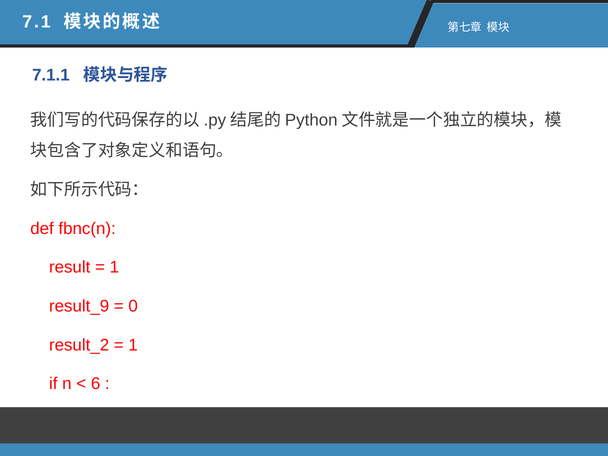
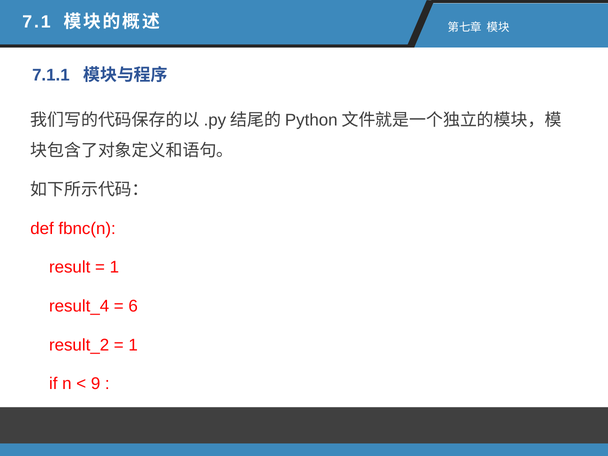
result_9: result_9 -> result_4
0: 0 -> 6
6: 6 -> 9
